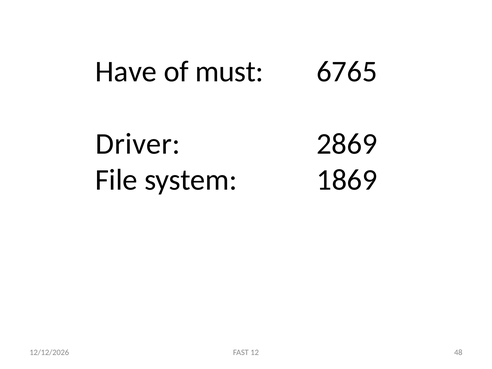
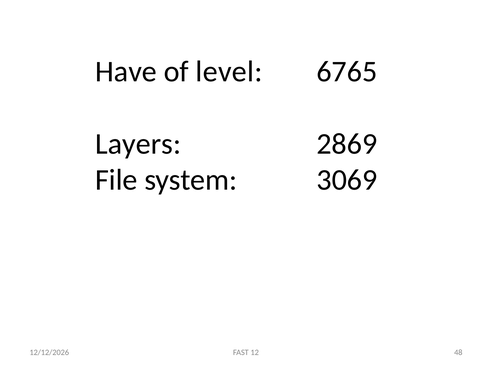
must: must -> level
Driver: Driver -> Layers
1869: 1869 -> 3069
